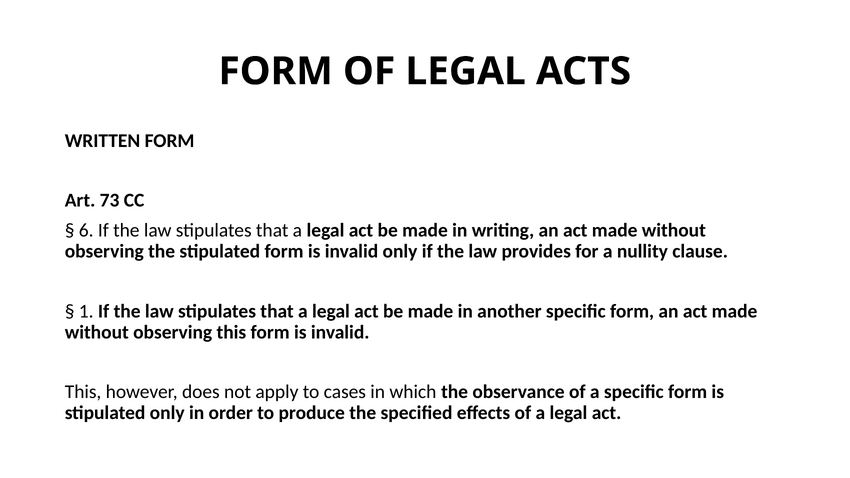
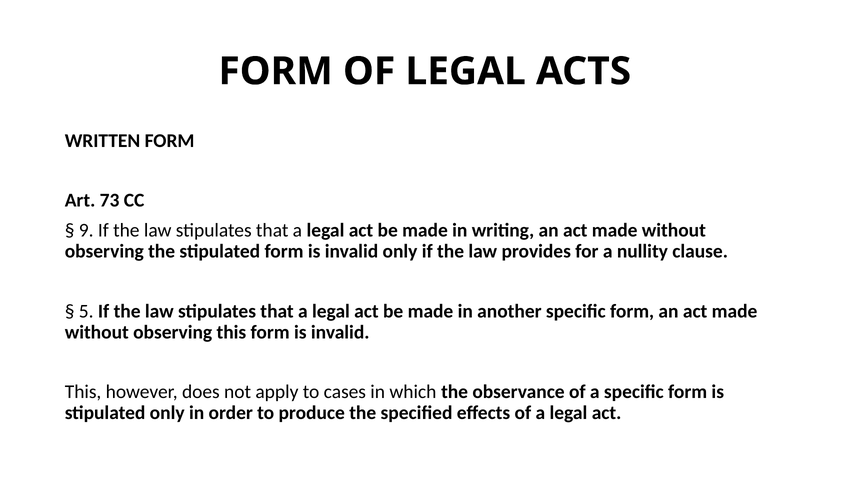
6: 6 -> 9
1: 1 -> 5
